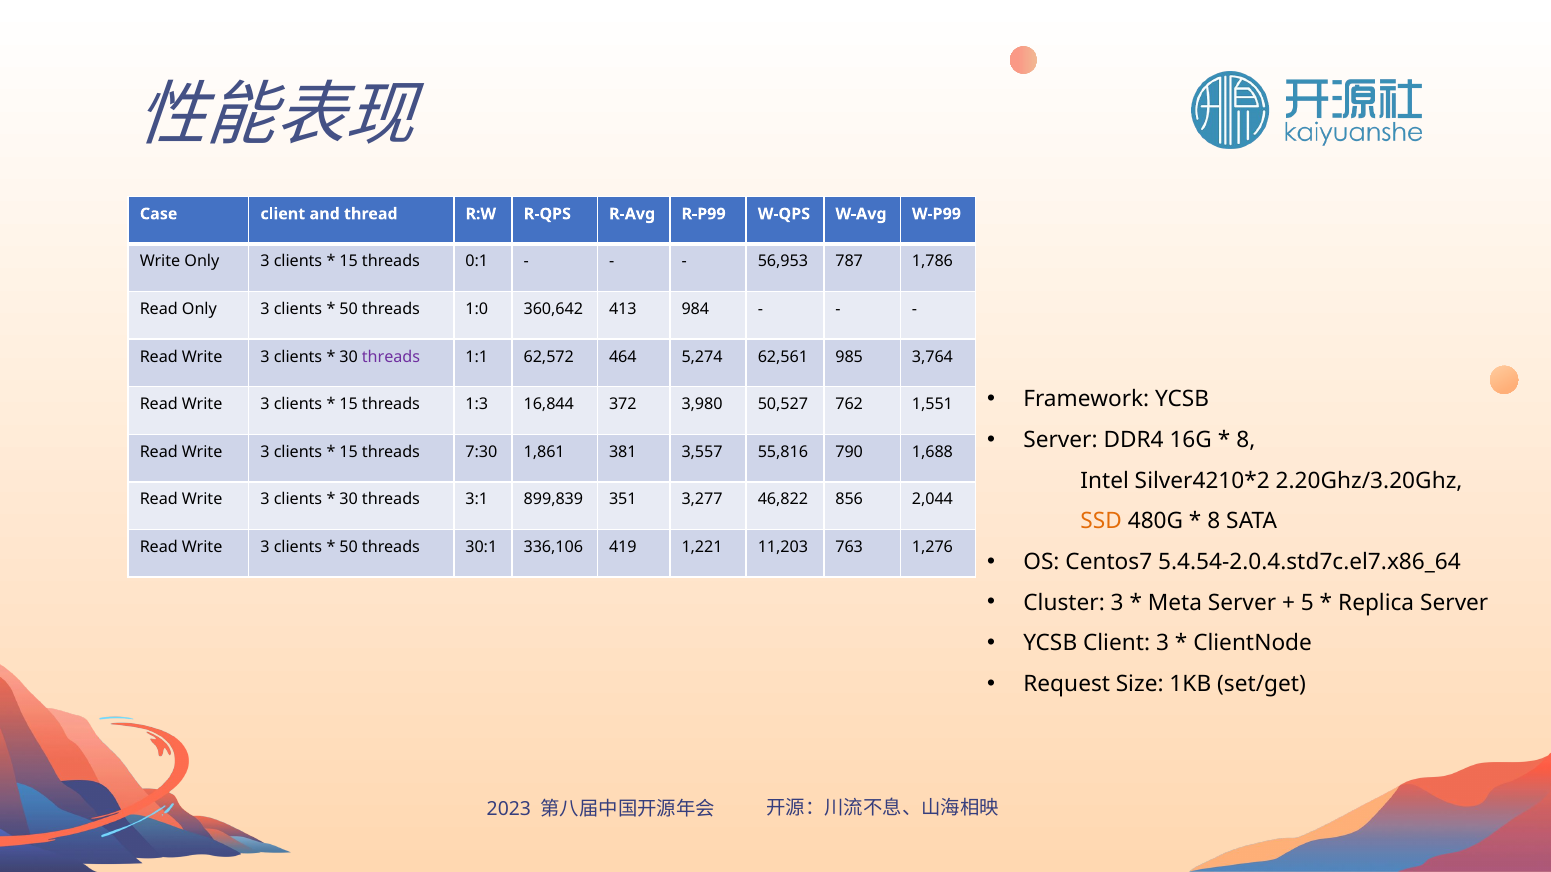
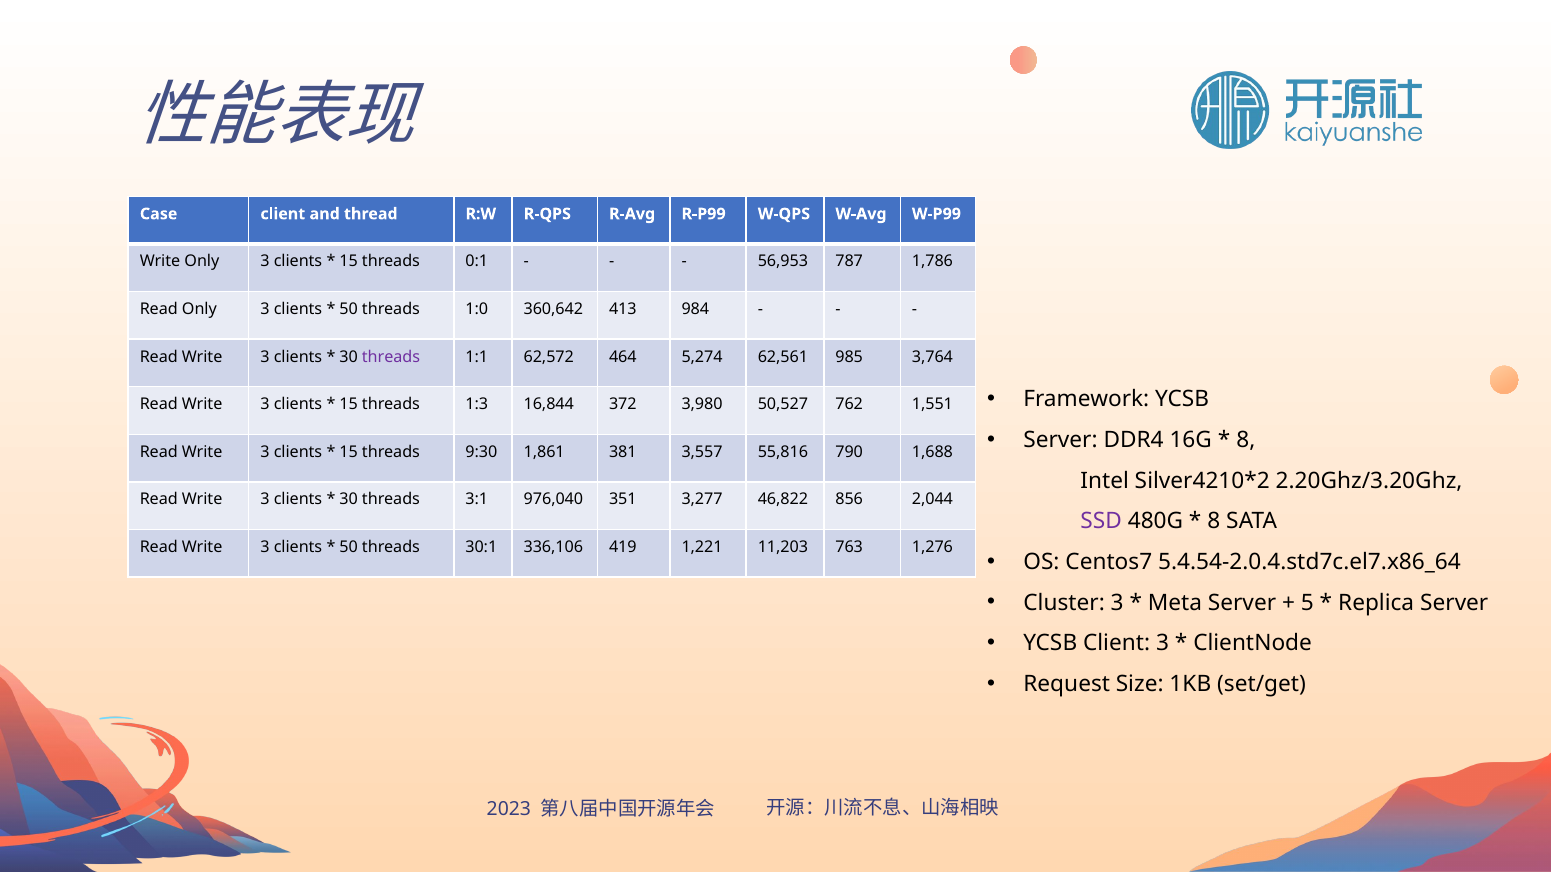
7:30: 7:30 -> 9:30
899,839: 899,839 -> 976,040
SSD colour: orange -> purple
